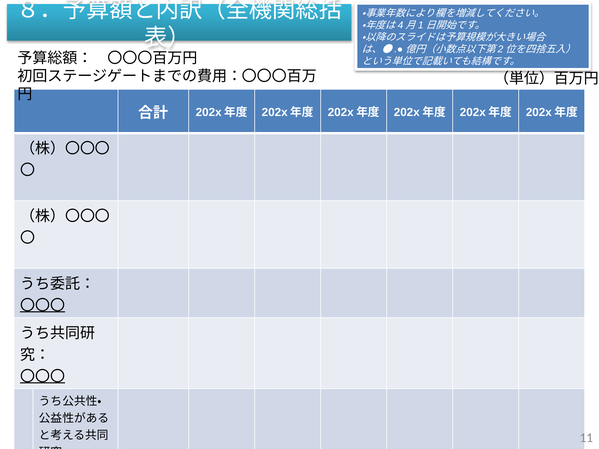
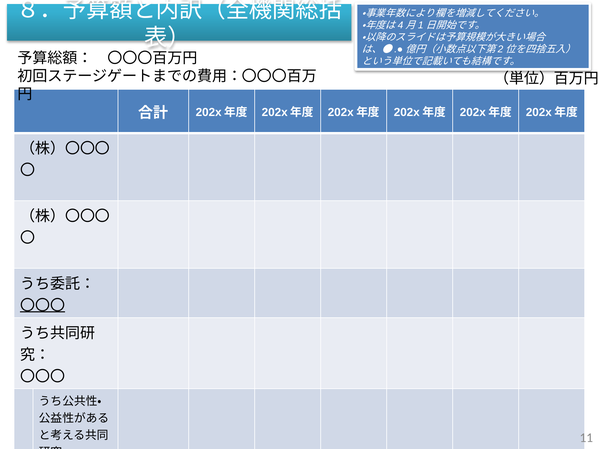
〇〇〇 at (43, 377) underline: present -> none
